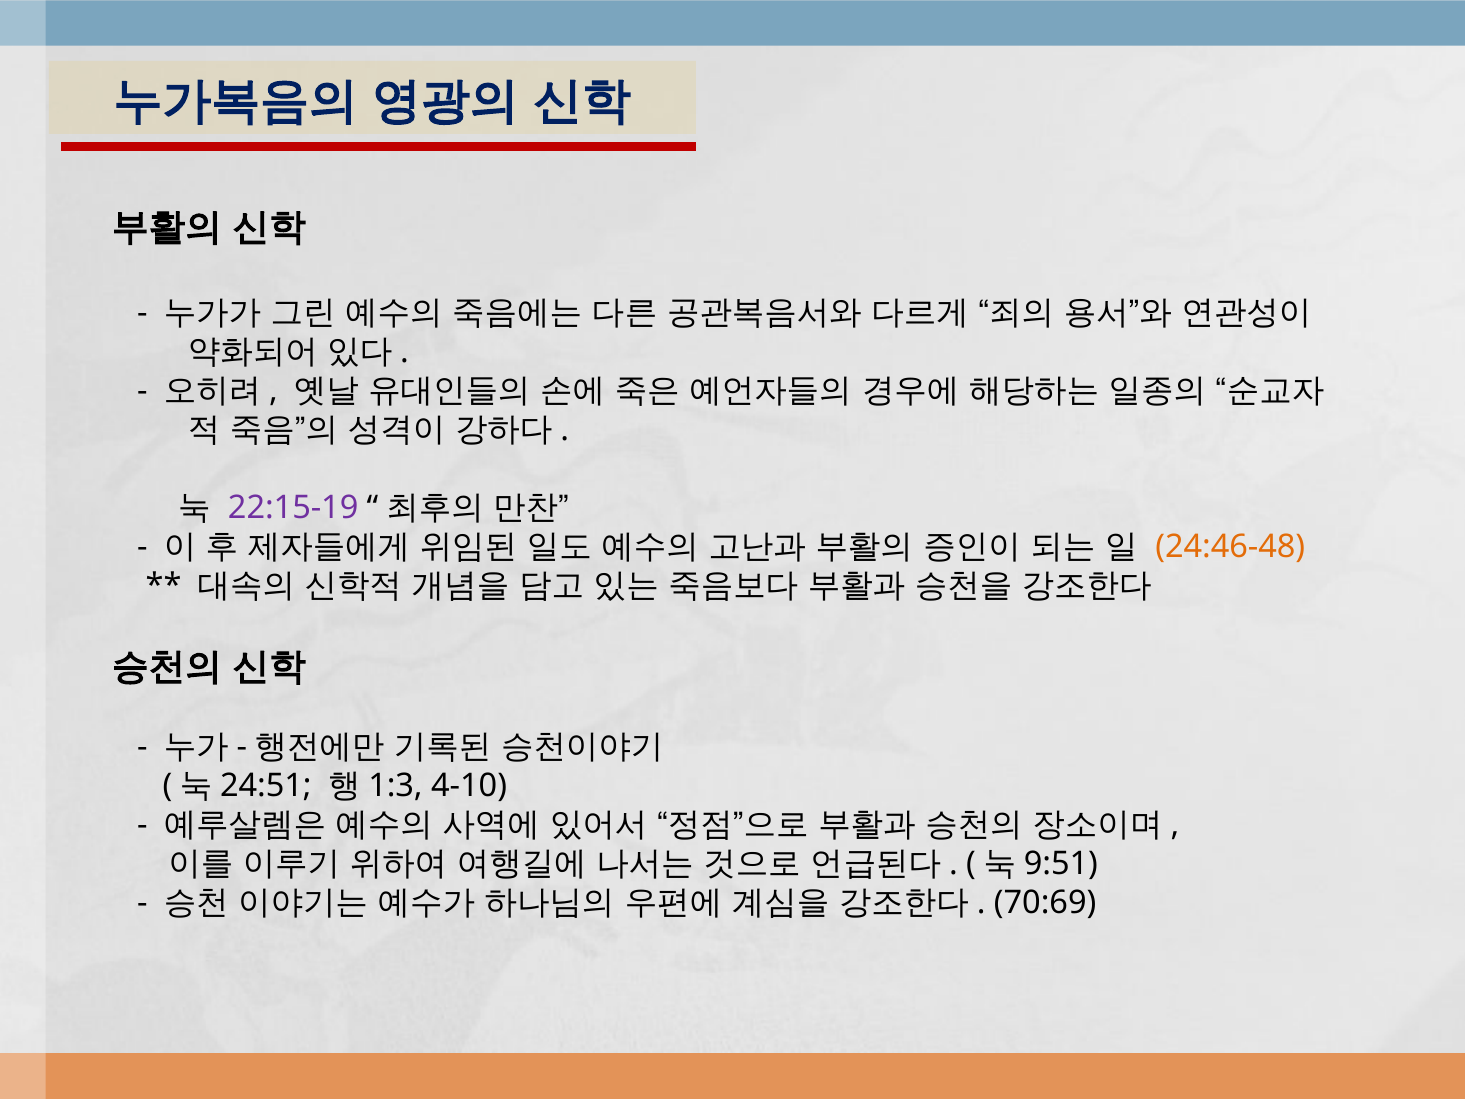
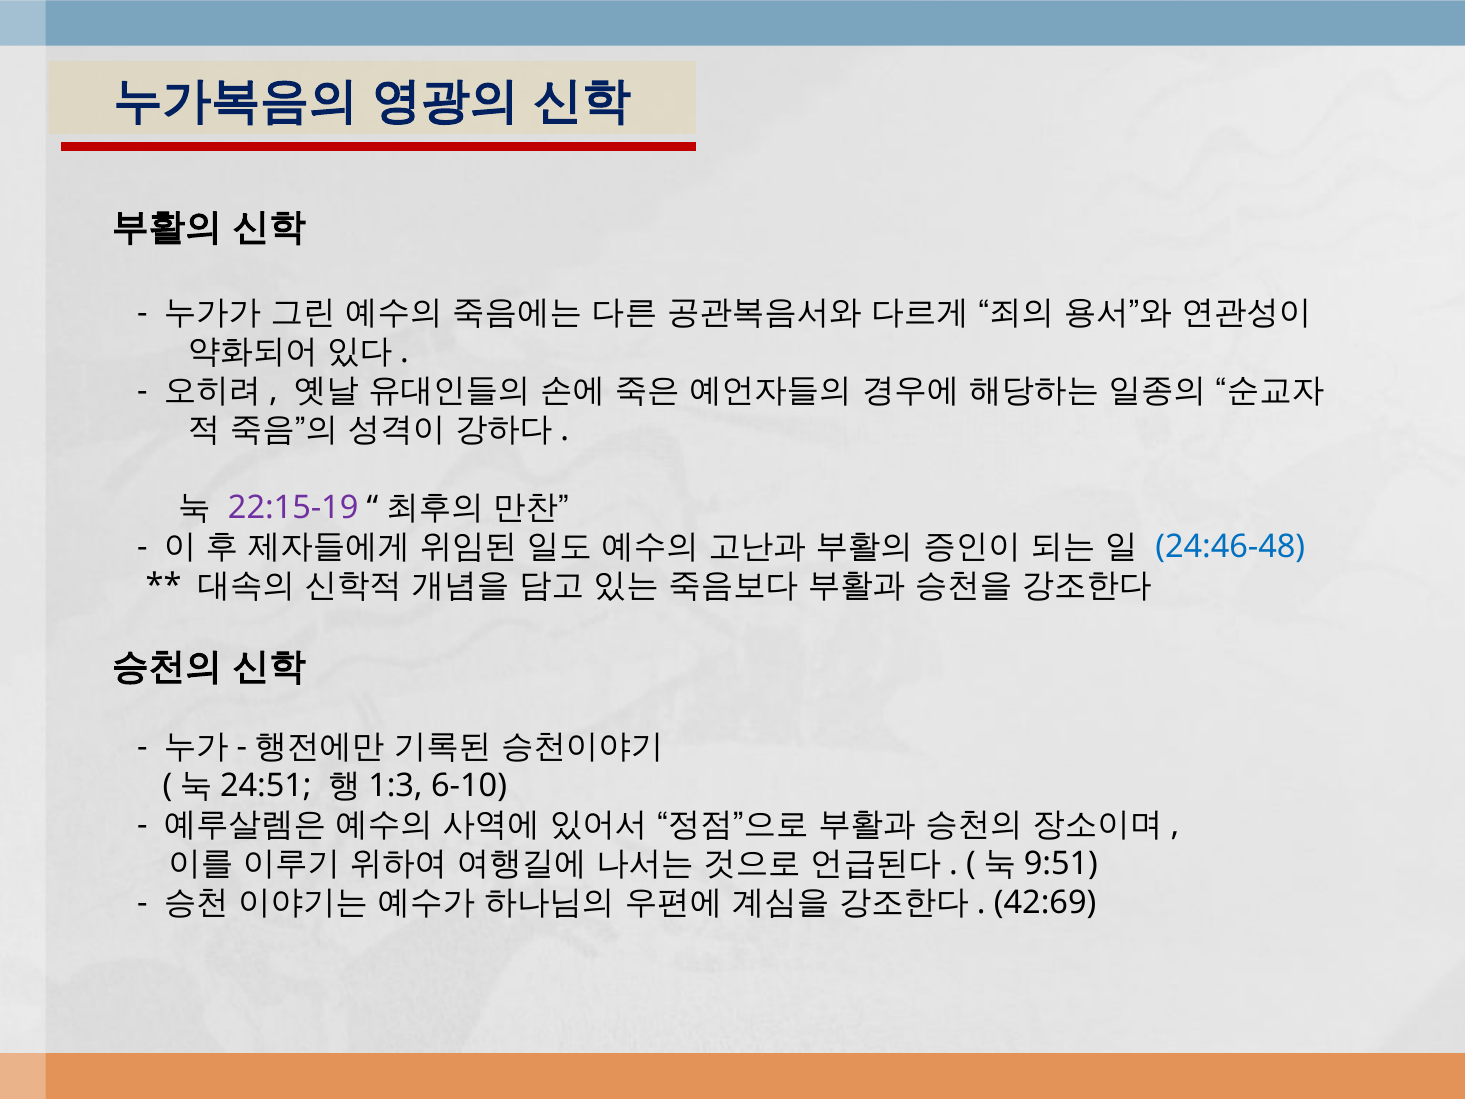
24:46-48 colour: orange -> blue
4-10: 4-10 -> 6-10
70:69: 70:69 -> 42:69
